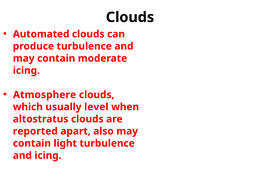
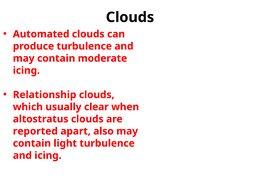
Atmosphere: Atmosphere -> Relationship
level: level -> clear
